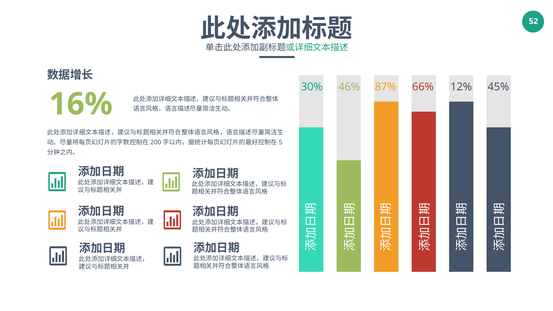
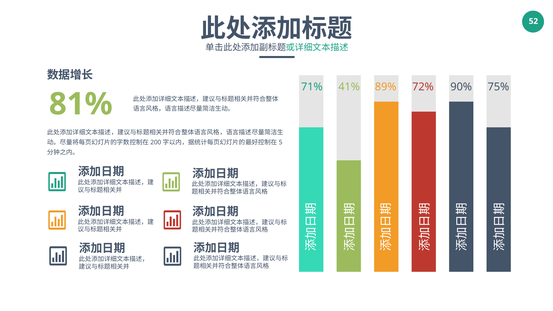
30%: 30% -> 71%
46%: 46% -> 41%
87%: 87% -> 89%
66%: 66% -> 72%
12%: 12% -> 90%
45%: 45% -> 75%
16%: 16% -> 81%
